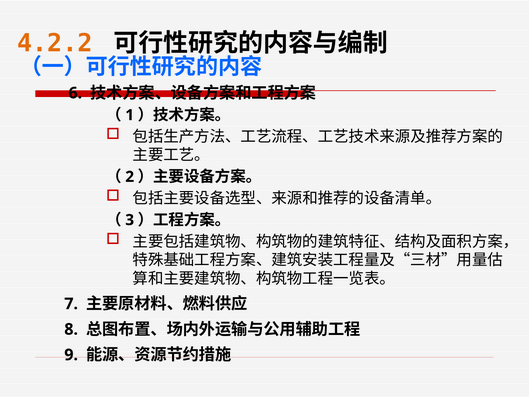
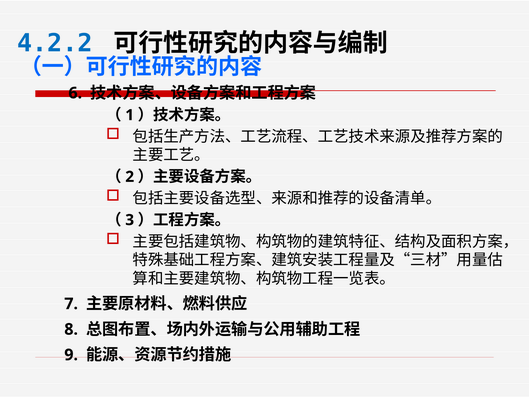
4.2.2 colour: orange -> blue
